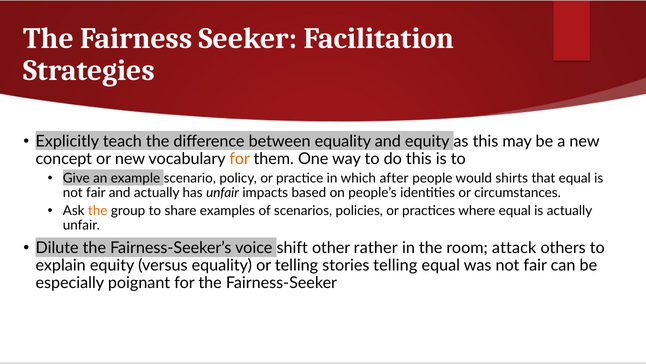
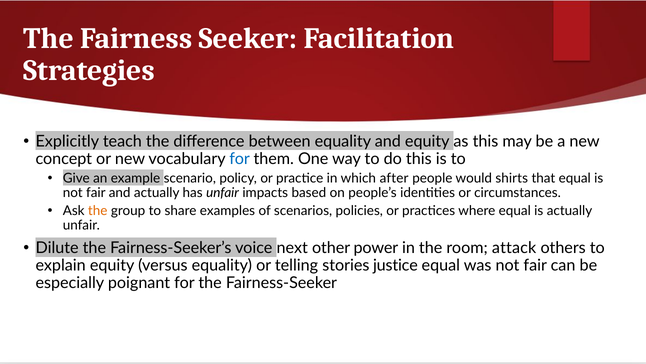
for at (240, 159) colour: orange -> blue
shift: shift -> next
rather: rather -> power
stories telling: telling -> justice
